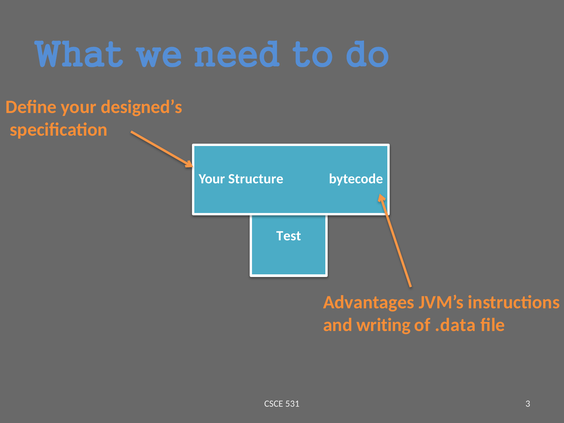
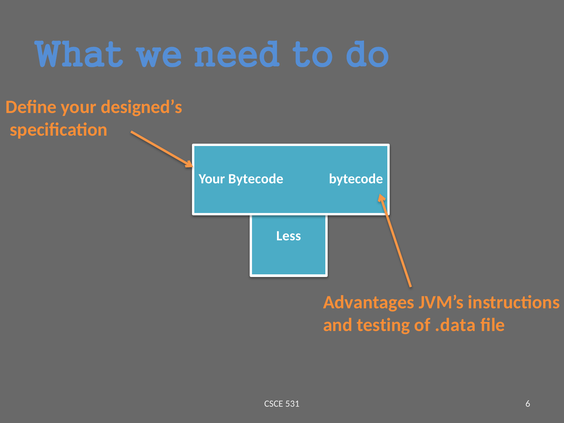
Your Structure: Structure -> Bytecode
Test: Test -> Less
writing: writing -> testing
3: 3 -> 6
